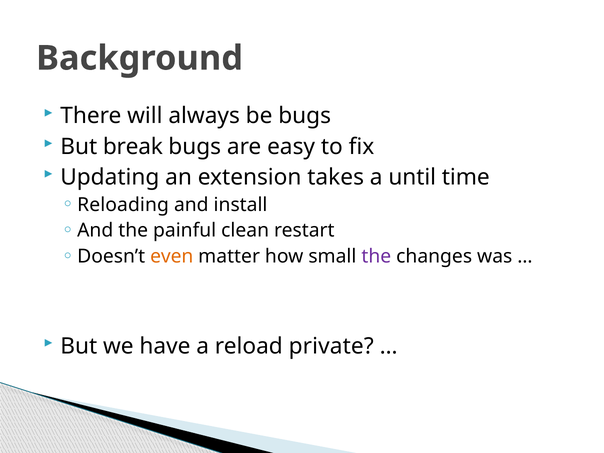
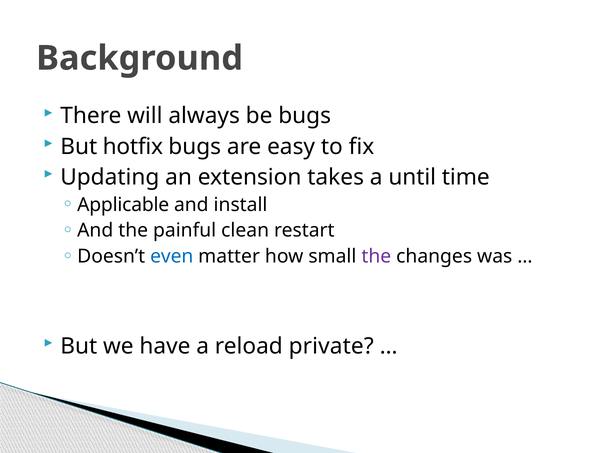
break: break -> hotfix
Reloading: Reloading -> Applicable
even colour: orange -> blue
